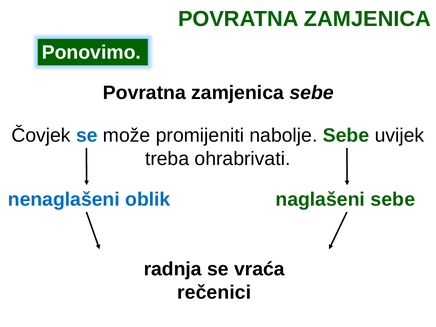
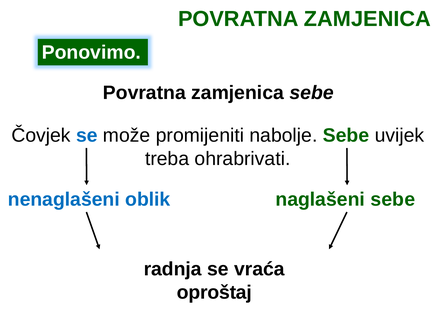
rečenici: rečenici -> oproštaj
